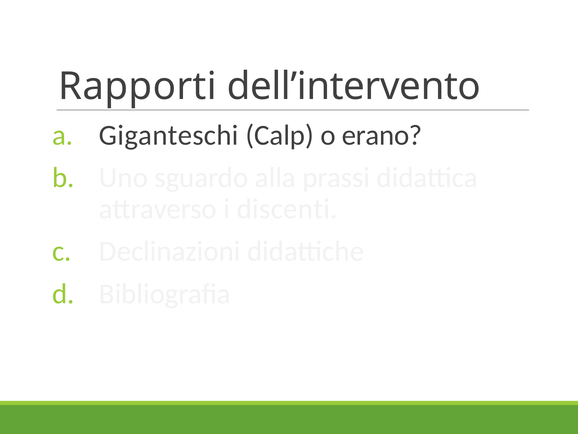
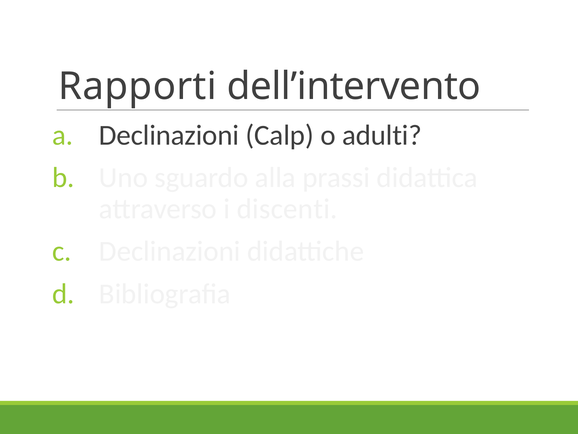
Giganteschi at (169, 135): Giganteschi -> Declinazioni
erano: erano -> adulti
